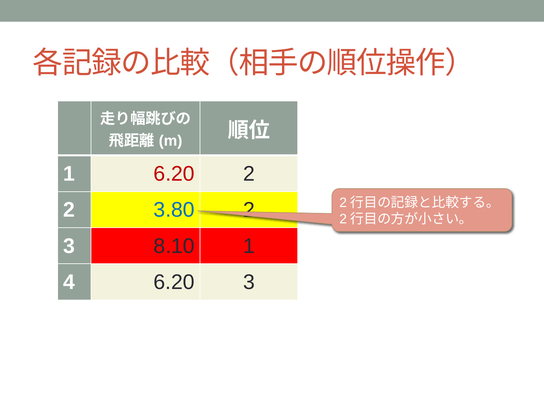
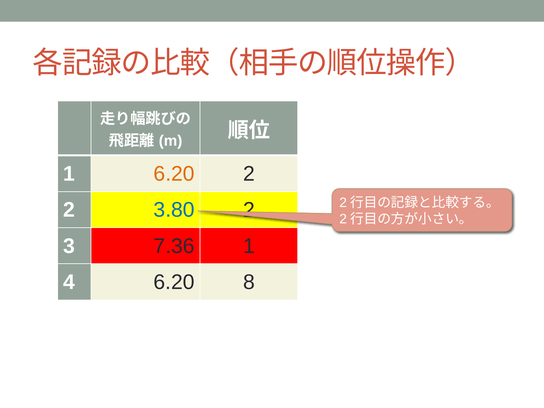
6.20 at (174, 174) colour: red -> orange
8.10: 8.10 -> 7.36
6.20 3: 3 -> 8
